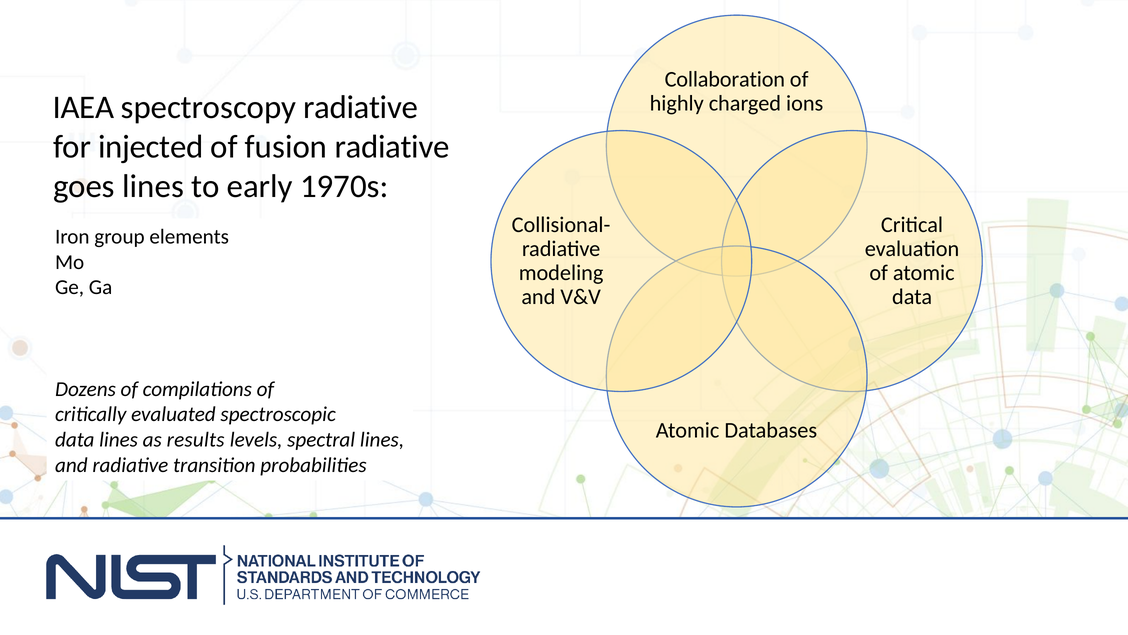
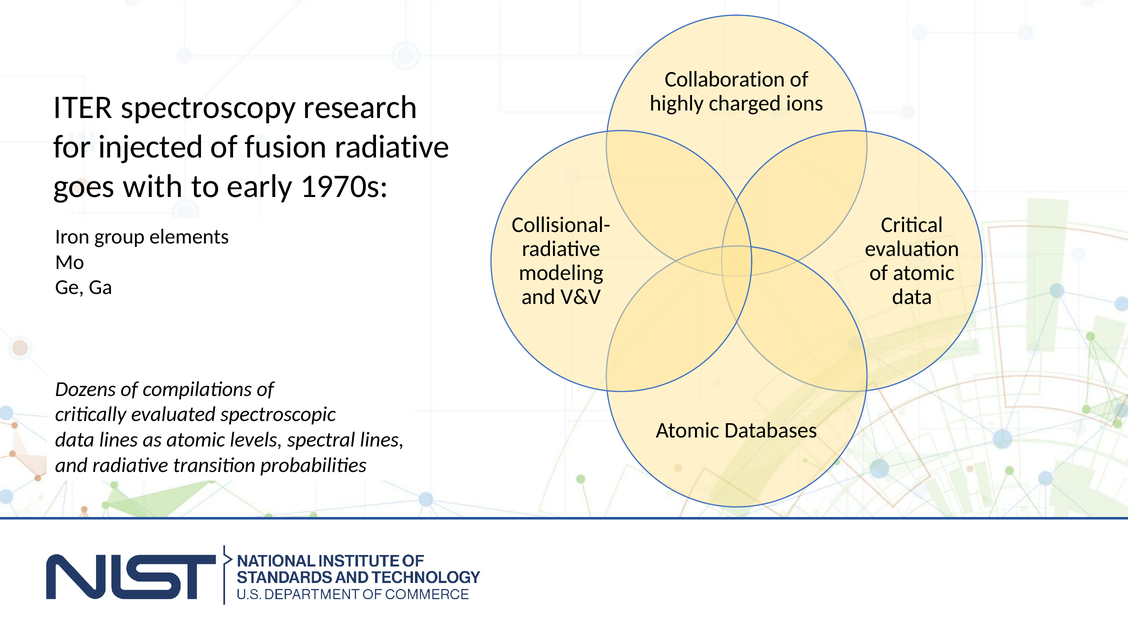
IAEA: IAEA -> ITER
spectroscopy radiative: radiative -> research
goes lines: lines -> with
as results: results -> atomic
